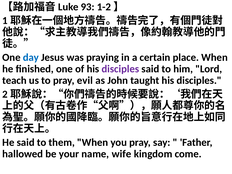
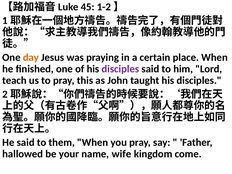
93: 93 -> 45
day colour: blue -> orange
evil: evil -> this
